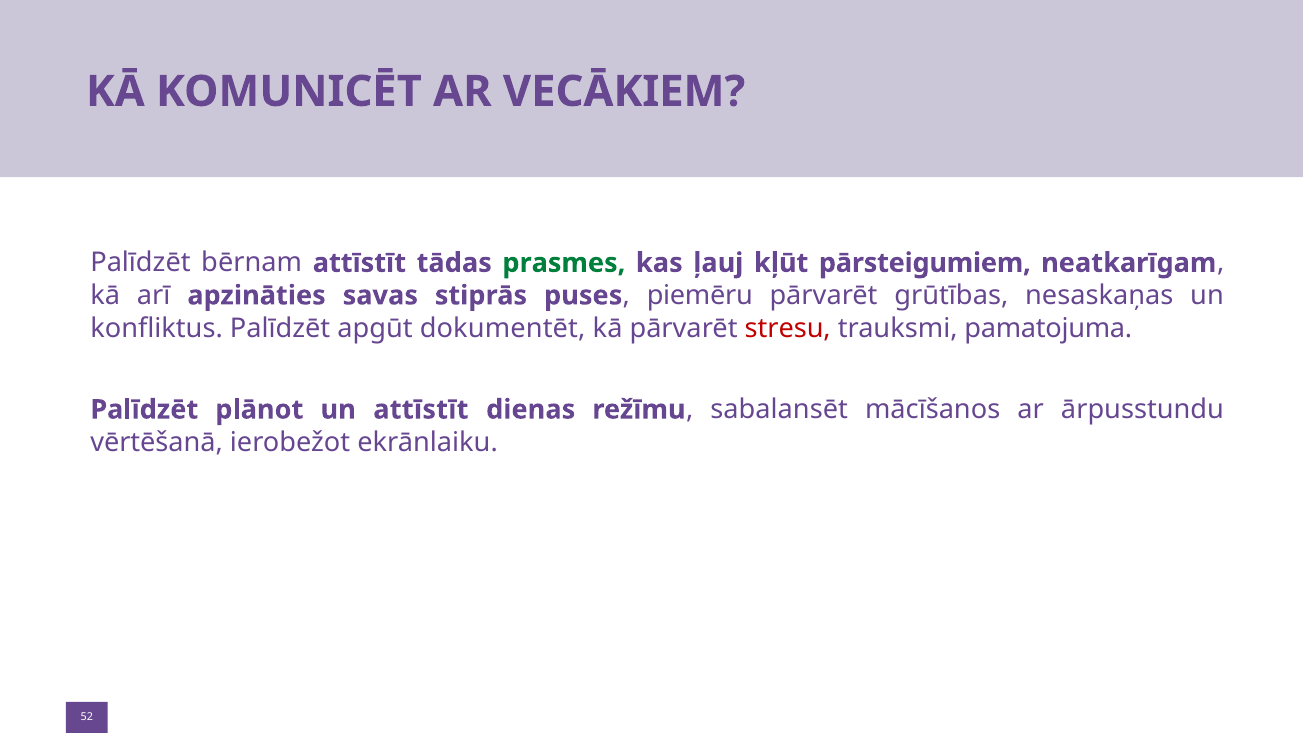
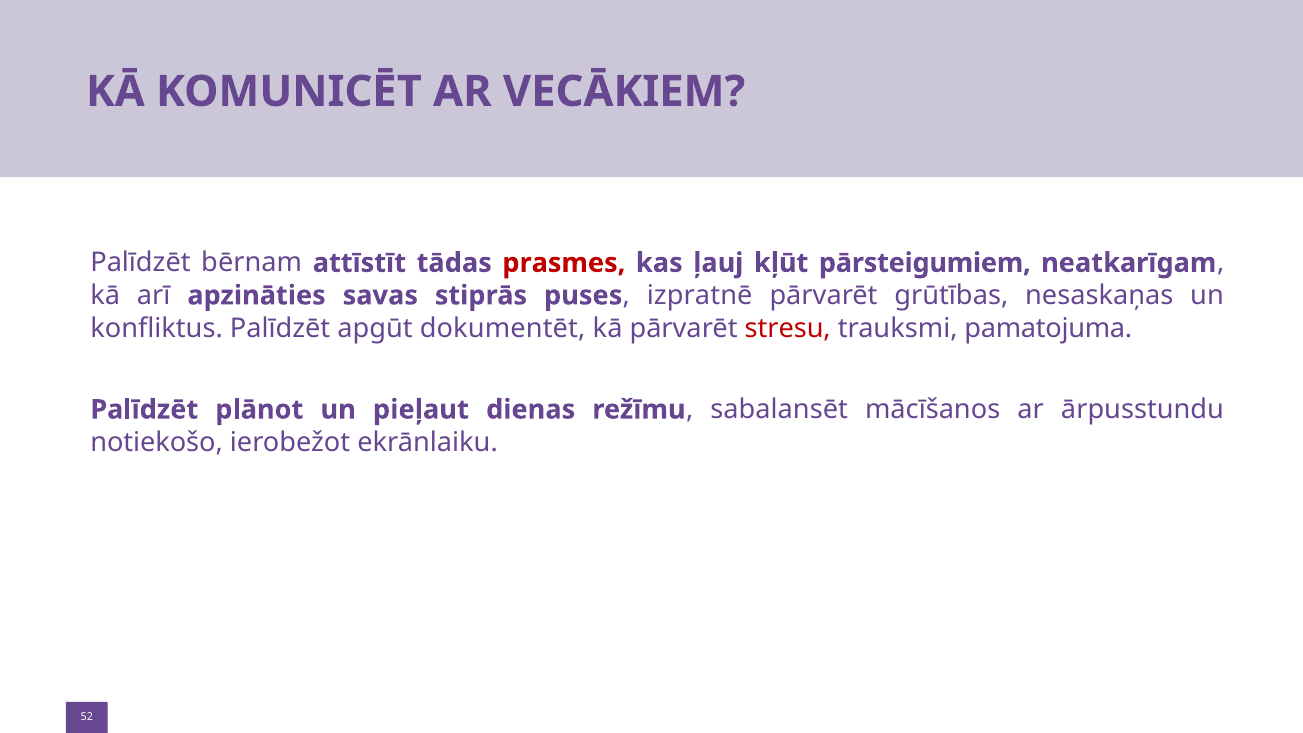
prasmes colour: green -> red
piemēru: piemēru -> izpratnē
un attīstīt: attīstīt -> pieļaut
vērtēšanā: vērtēšanā -> notiekošo
